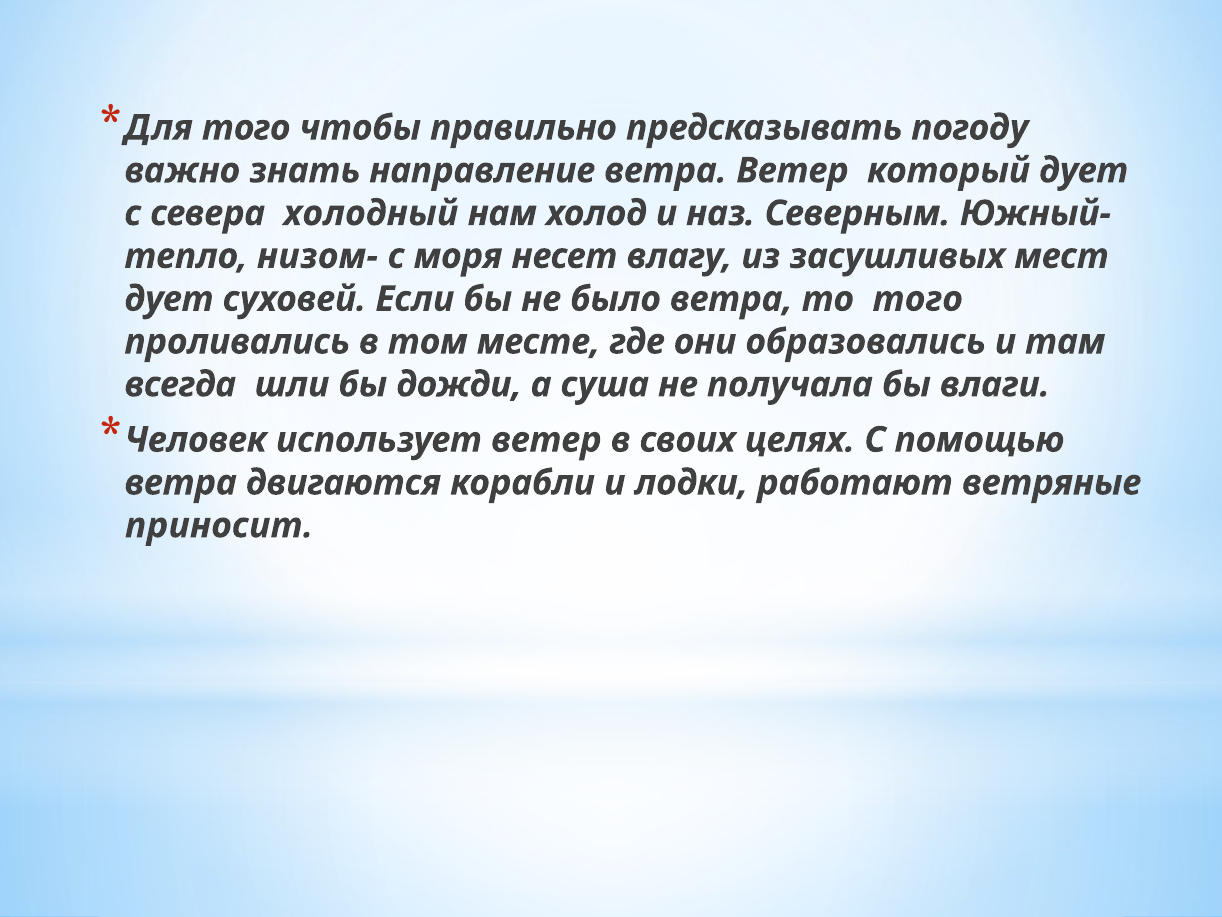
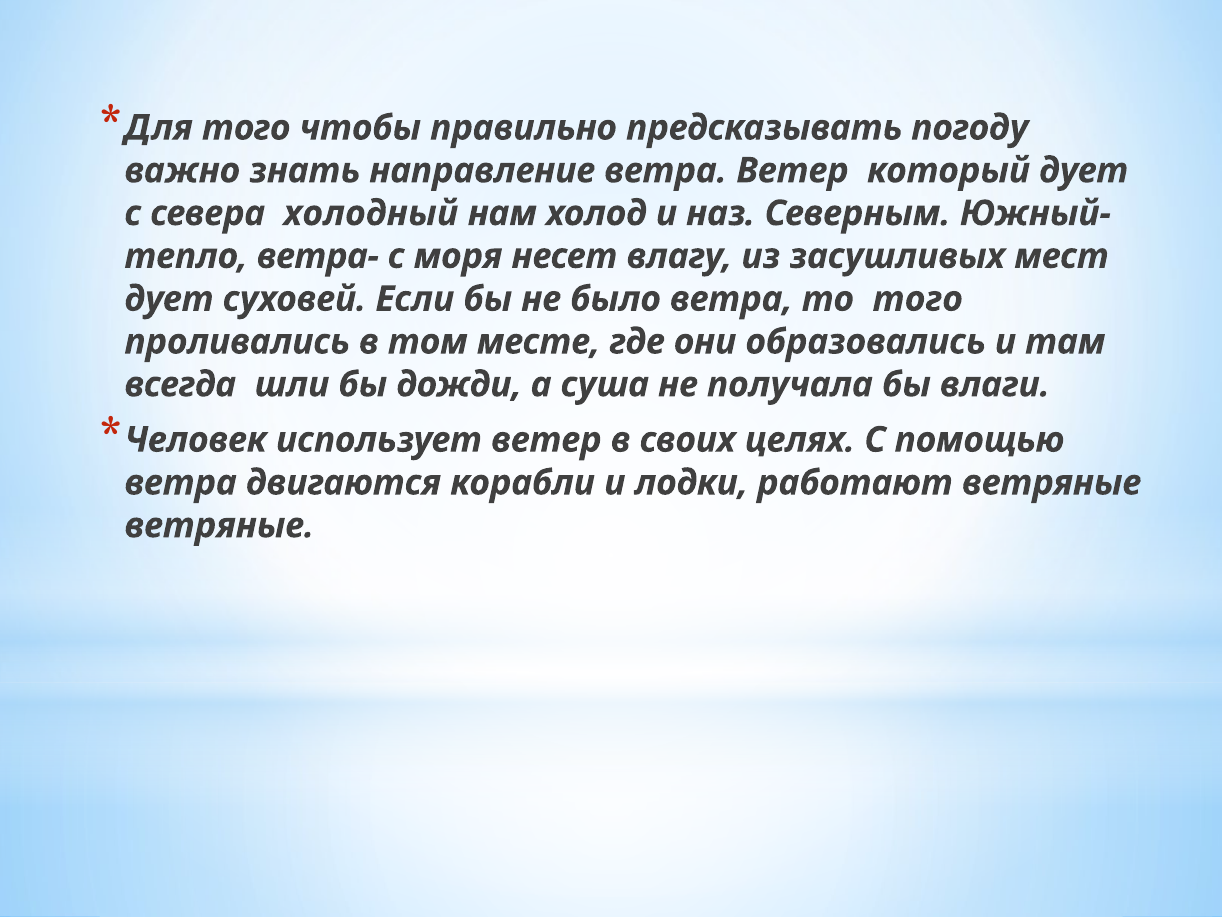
низом-: низом- -> ветра-
приносит at (219, 525): приносит -> ветряные
